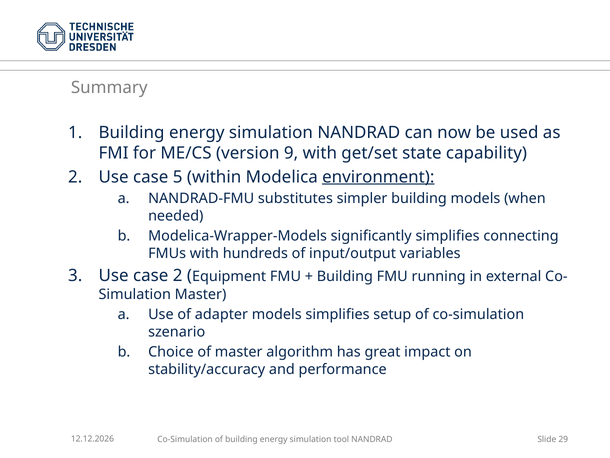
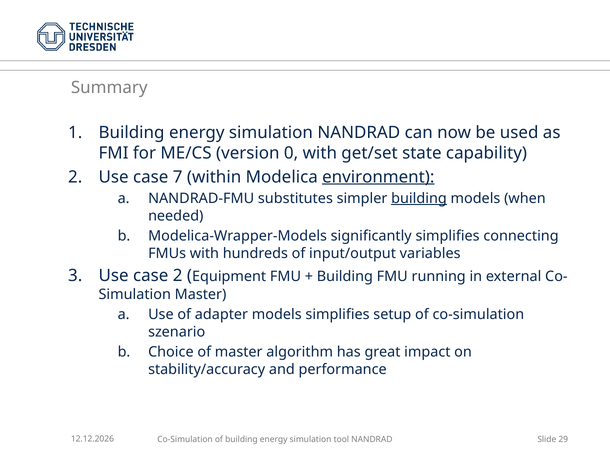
9: 9 -> 0
5: 5 -> 7
building at (419, 198) underline: none -> present
